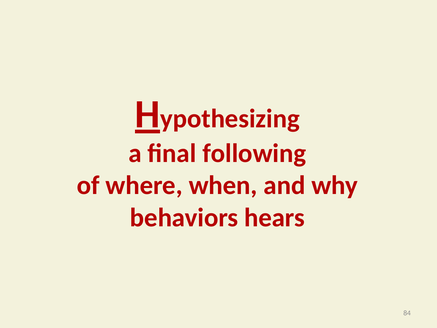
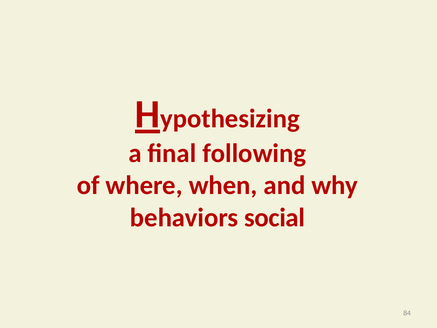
hears: hears -> social
